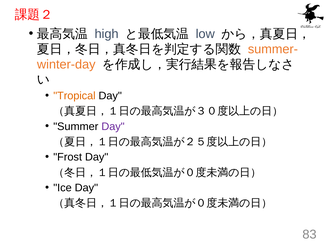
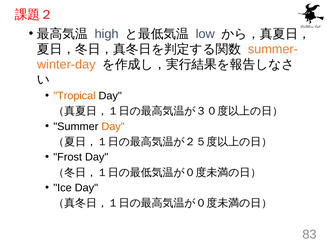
Day at (113, 127) colour: purple -> orange
